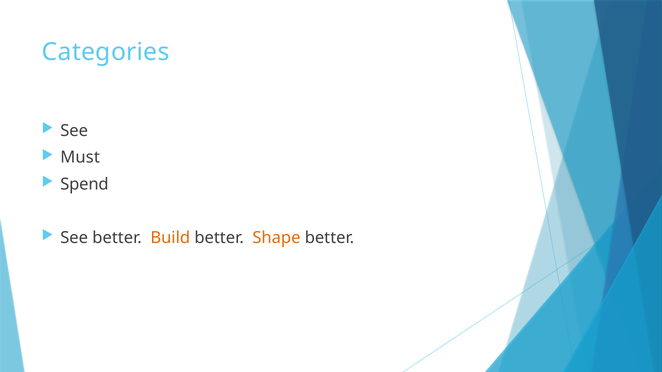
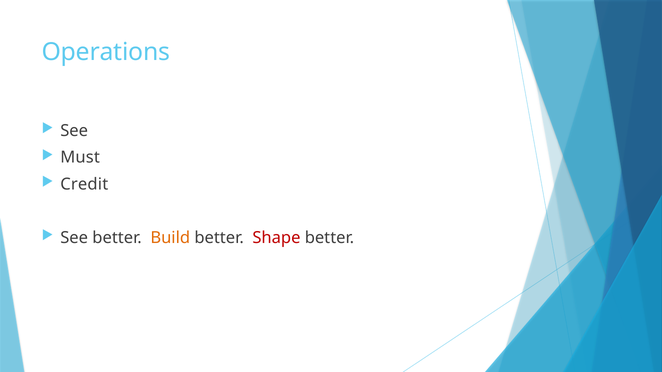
Categories: Categories -> Operations
Spend: Spend -> Credit
Shape colour: orange -> red
